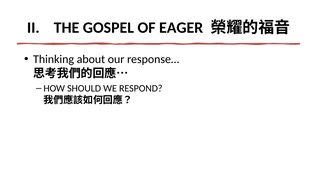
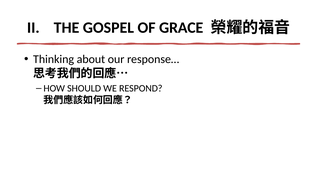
EAGER: EAGER -> GRACE
